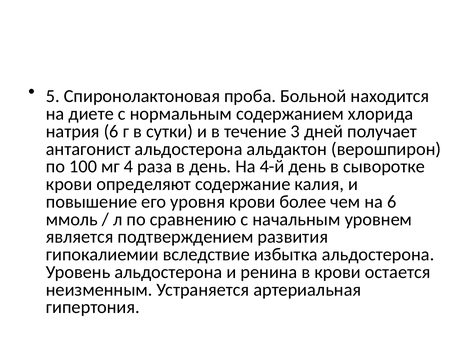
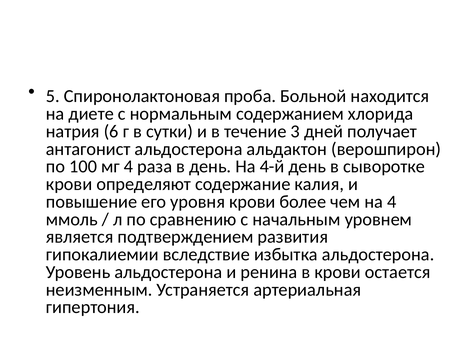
на 6: 6 -> 4
